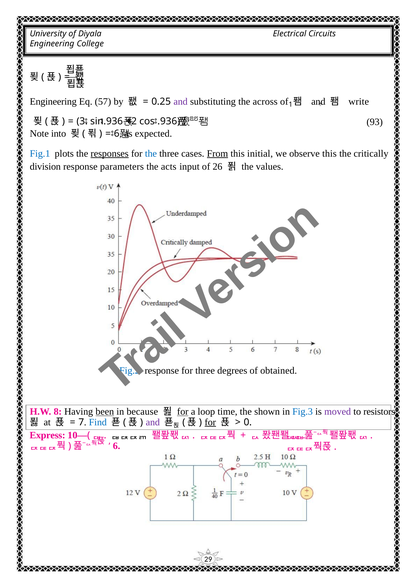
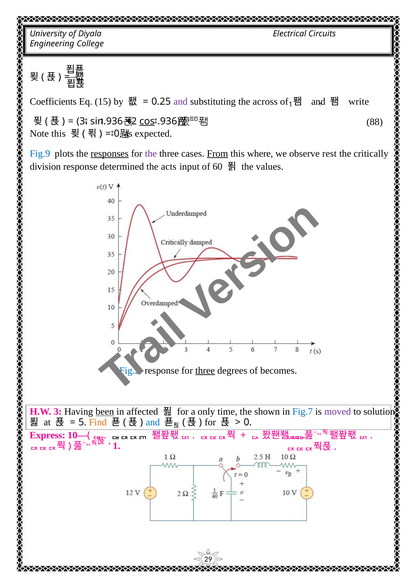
Engineering at (53, 102): Engineering -> Coefficients
57: 57 -> 15
93: 93 -> 88
cos underline: none -> present
Note into: into -> this
6 at (117, 134): 6 -> 0
Fig.1: Fig.1 -> Fig.9
the at (151, 154) colour: blue -> purple
initial: initial -> where
observe this: this -> rest
parameters: parameters -> determined
26: 26 -> 60
three at (205, 370) underline: none -> present
obtained: obtained -> becomes
H.W 8: 8 -> 3
because: because -> affected
for at (183, 412) underline: present -> none
loop: loop -> only
Fig.3: Fig.3 -> Fig.7
resistors: resistors -> solution
7: 7 -> 5
Find colour: blue -> orange
and at (153, 422) colour: purple -> blue
for at (210, 422) underline: present -> none
6 at (117, 446): 6 -> 1
